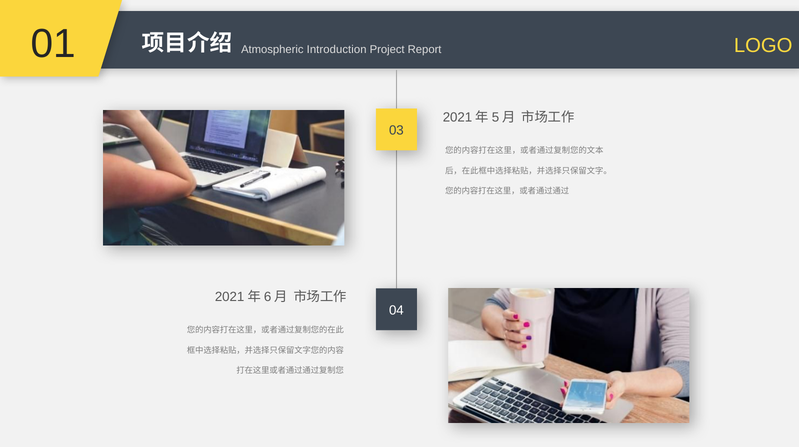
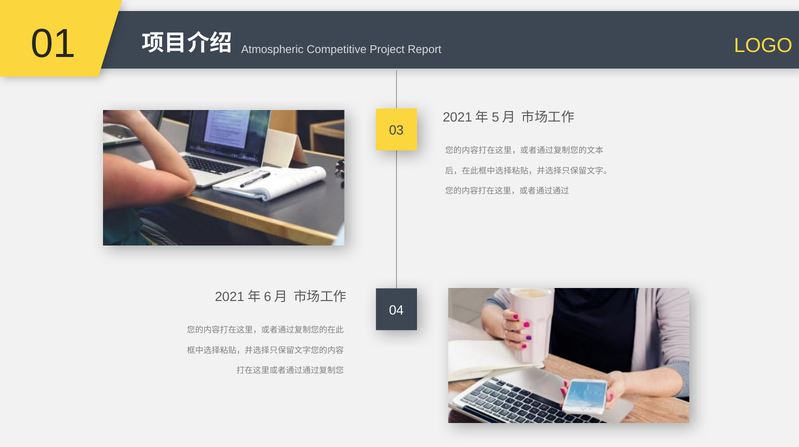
Introduction: Introduction -> Competitive
